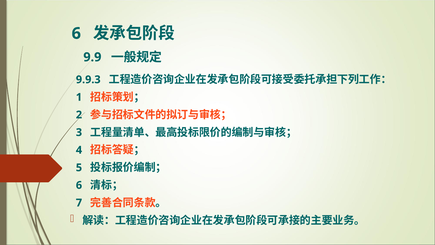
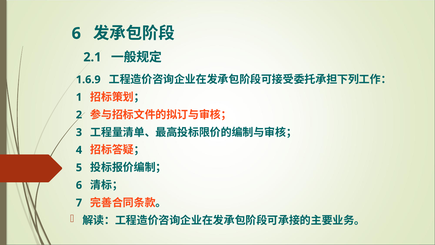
9.9: 9.9 -> 2.1
9.9.3: 9.9.3 -> 1.6.9
